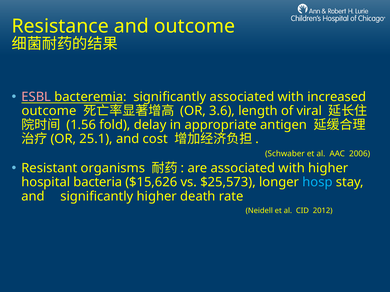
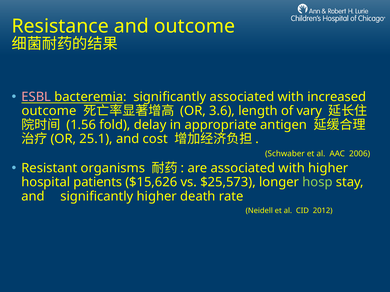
viral: viral -> vary
bacteria: bacteria -> patients
hosp colour: light blue -> light green
